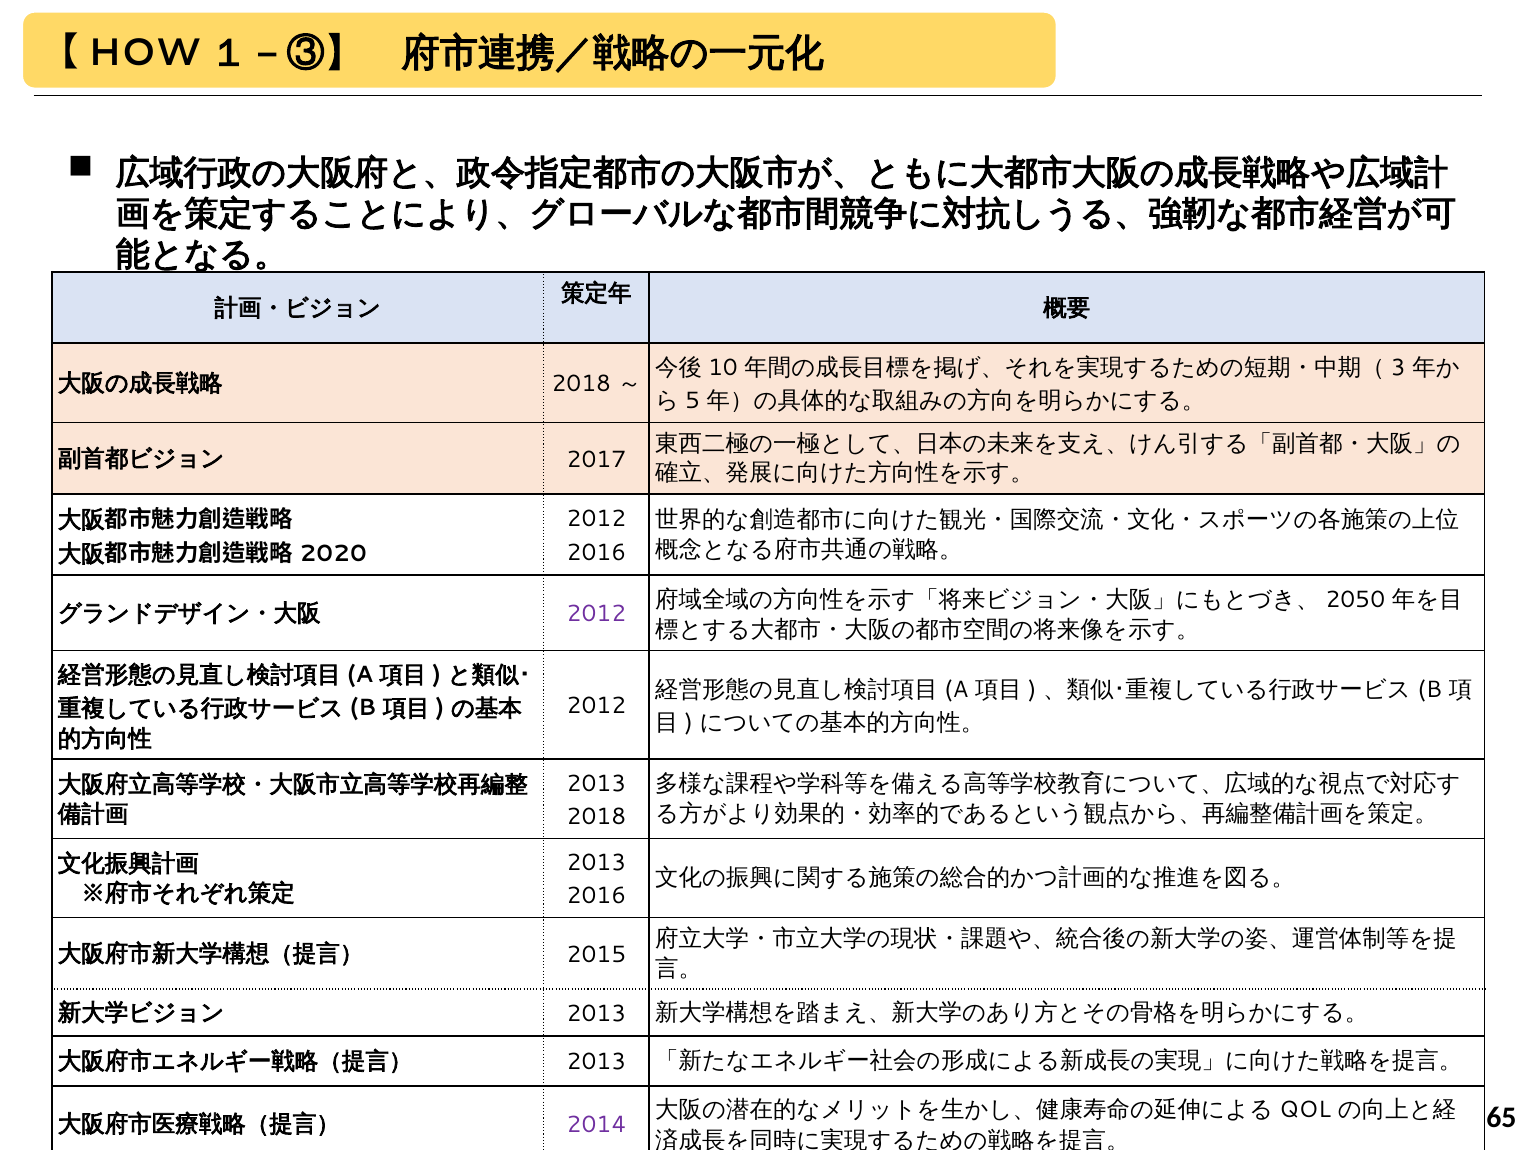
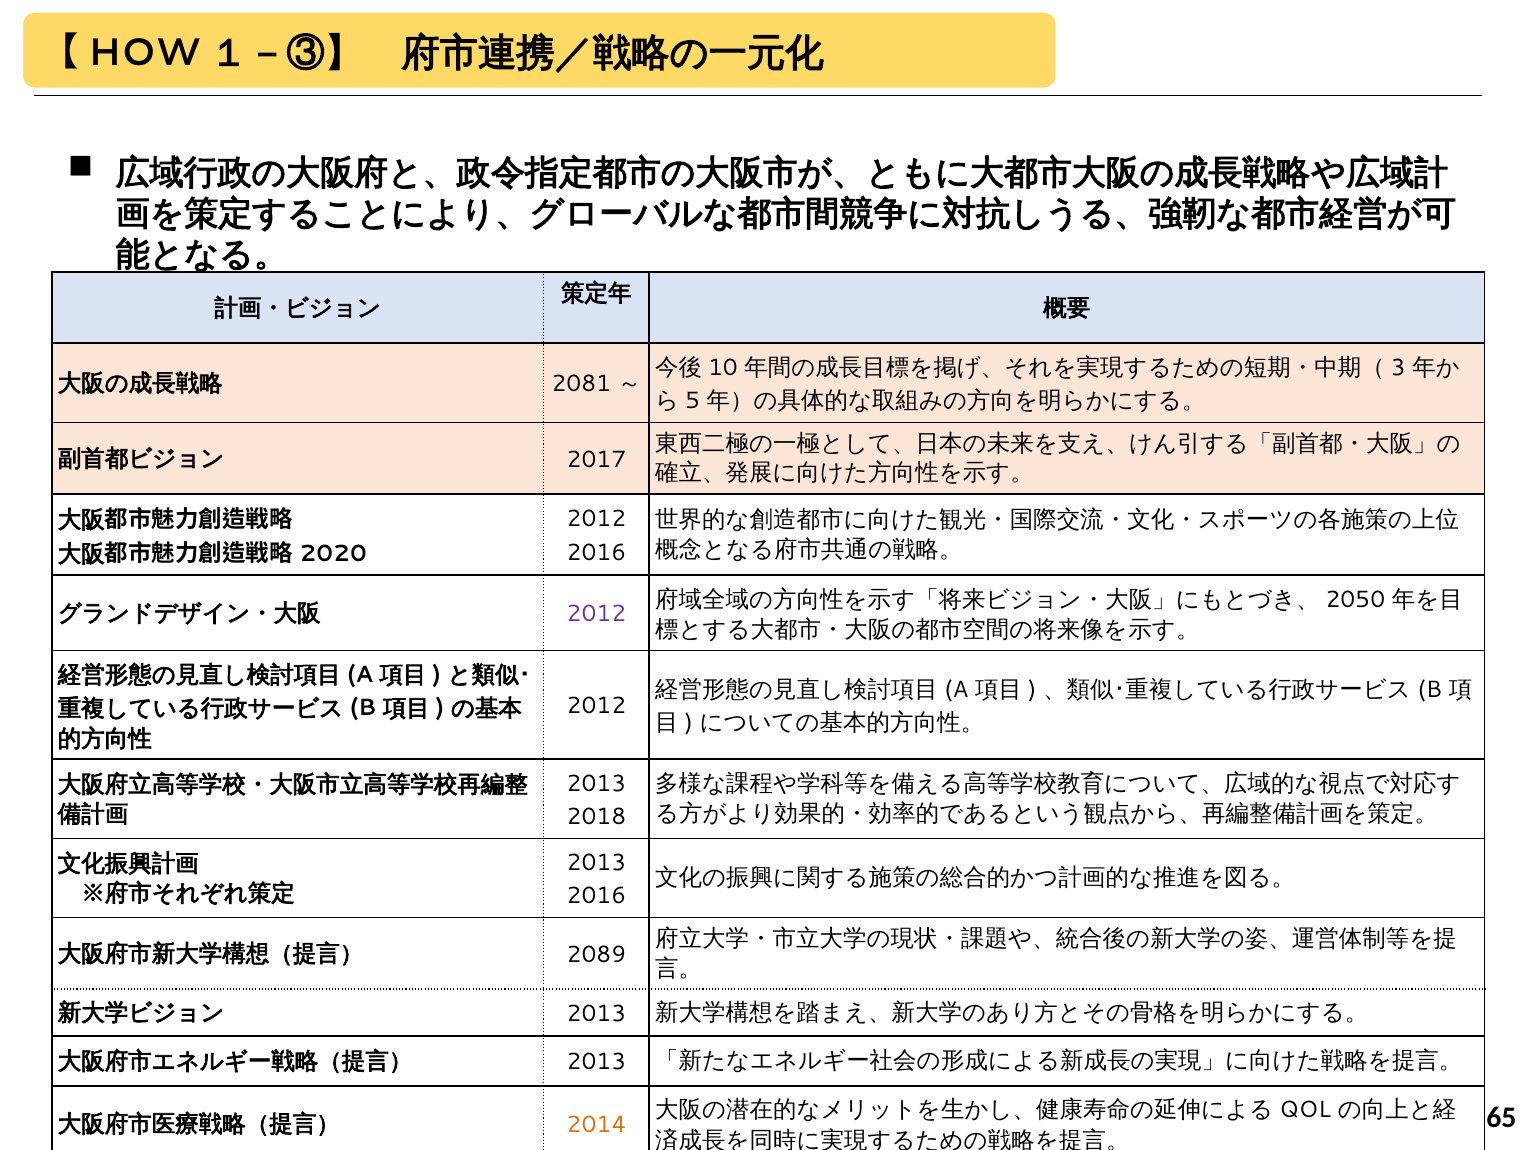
2018 at (581, 384): 2018 -> 2081
2015: 2015 -> 2089
2014 at (596, 1125) colour: purple -> orange
